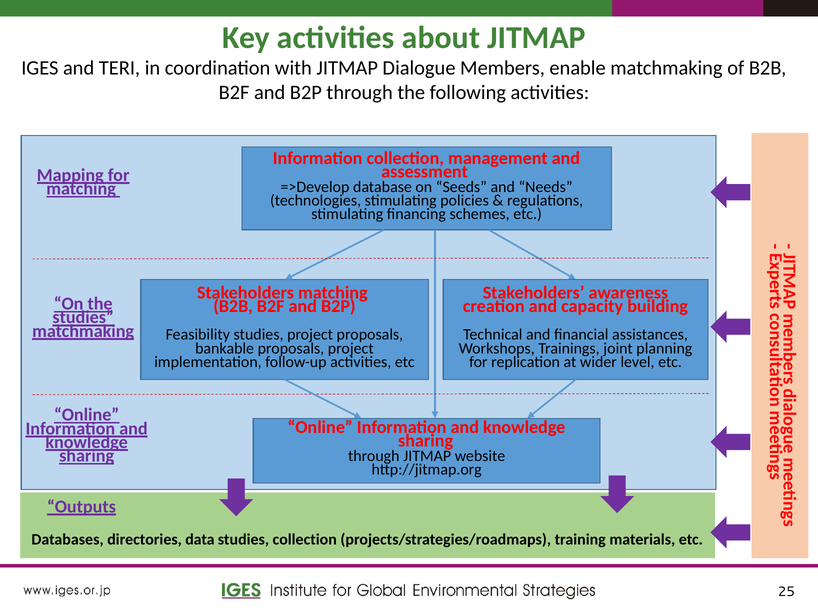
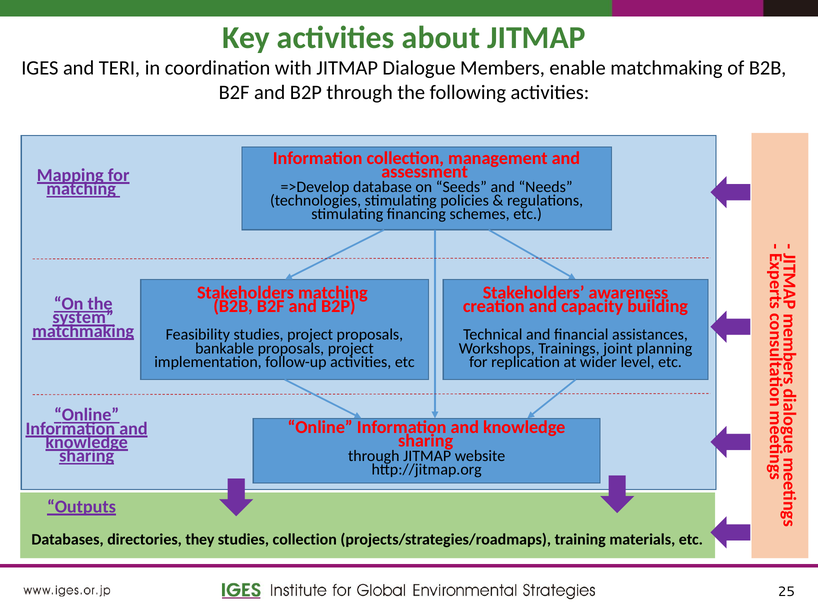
studies at (83, 317): studies -> system
data: data -> they
